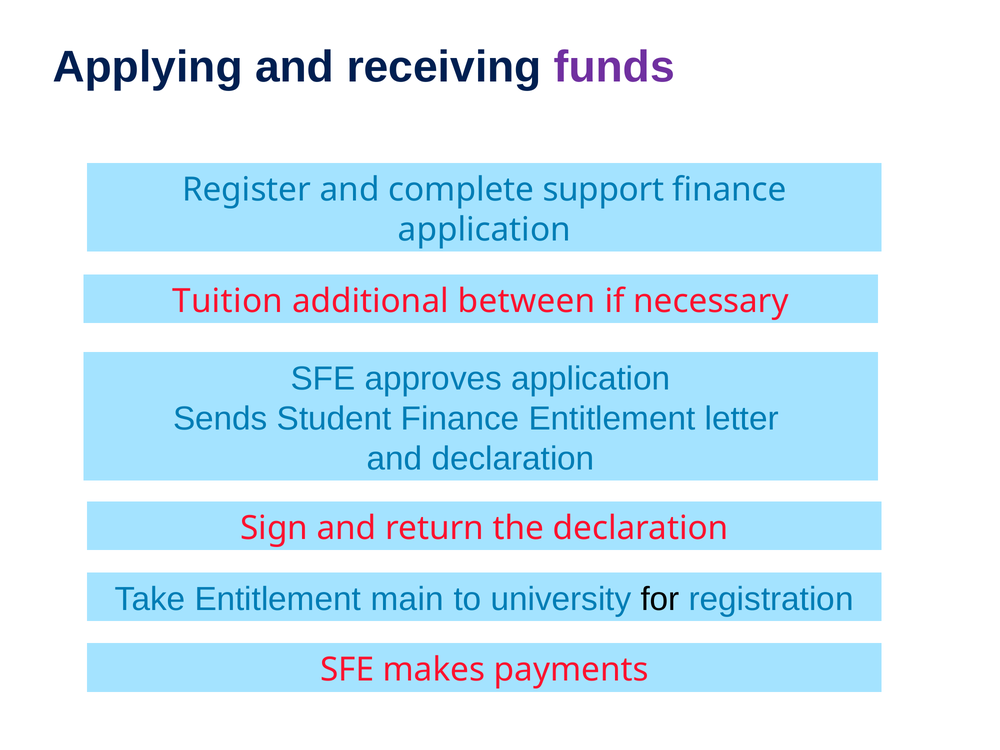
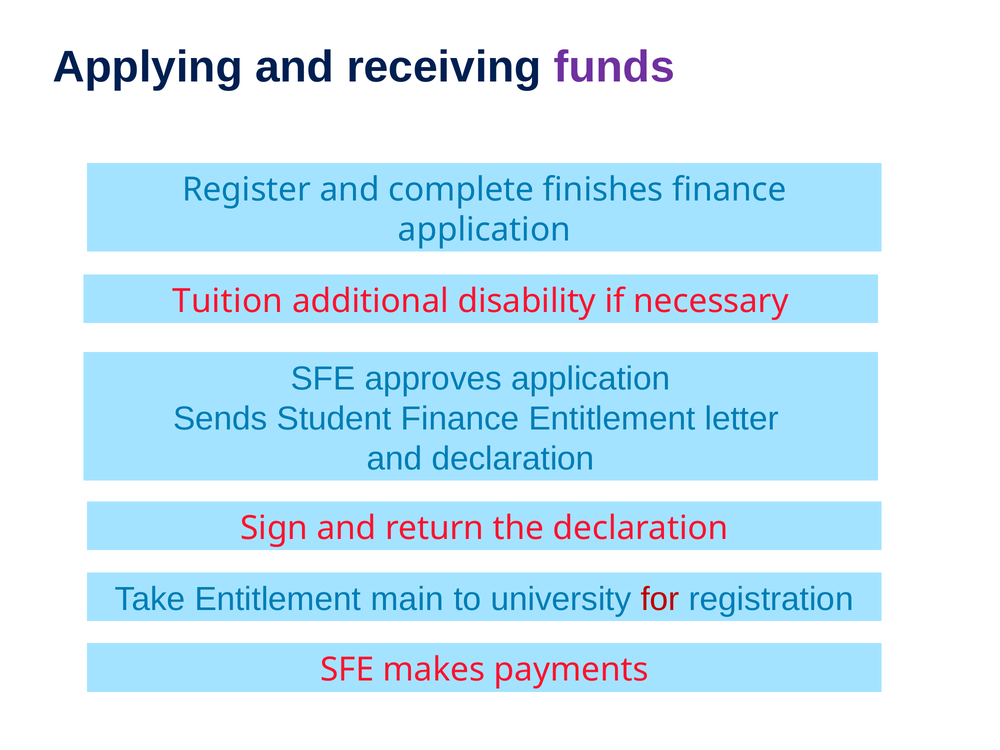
support: support -> finishes
between: between -> disability
for colour: black -> red
